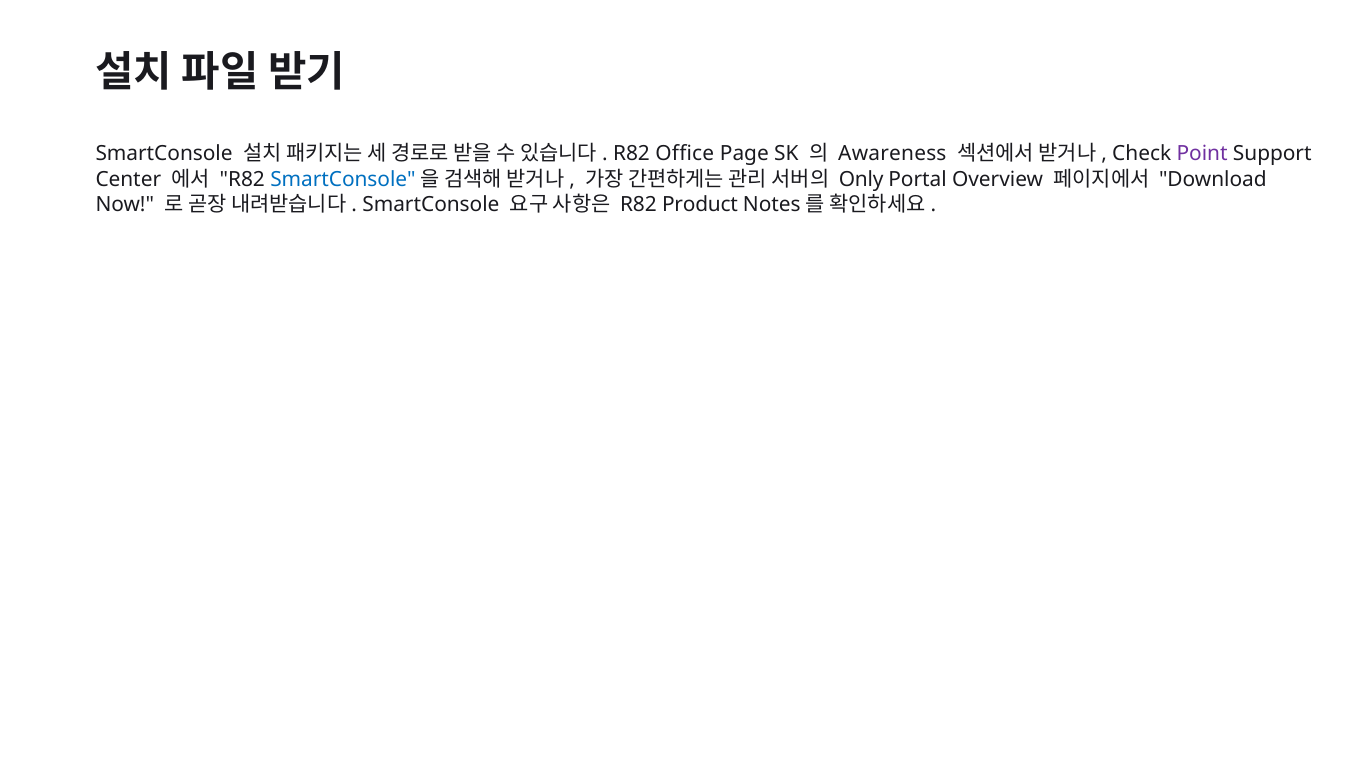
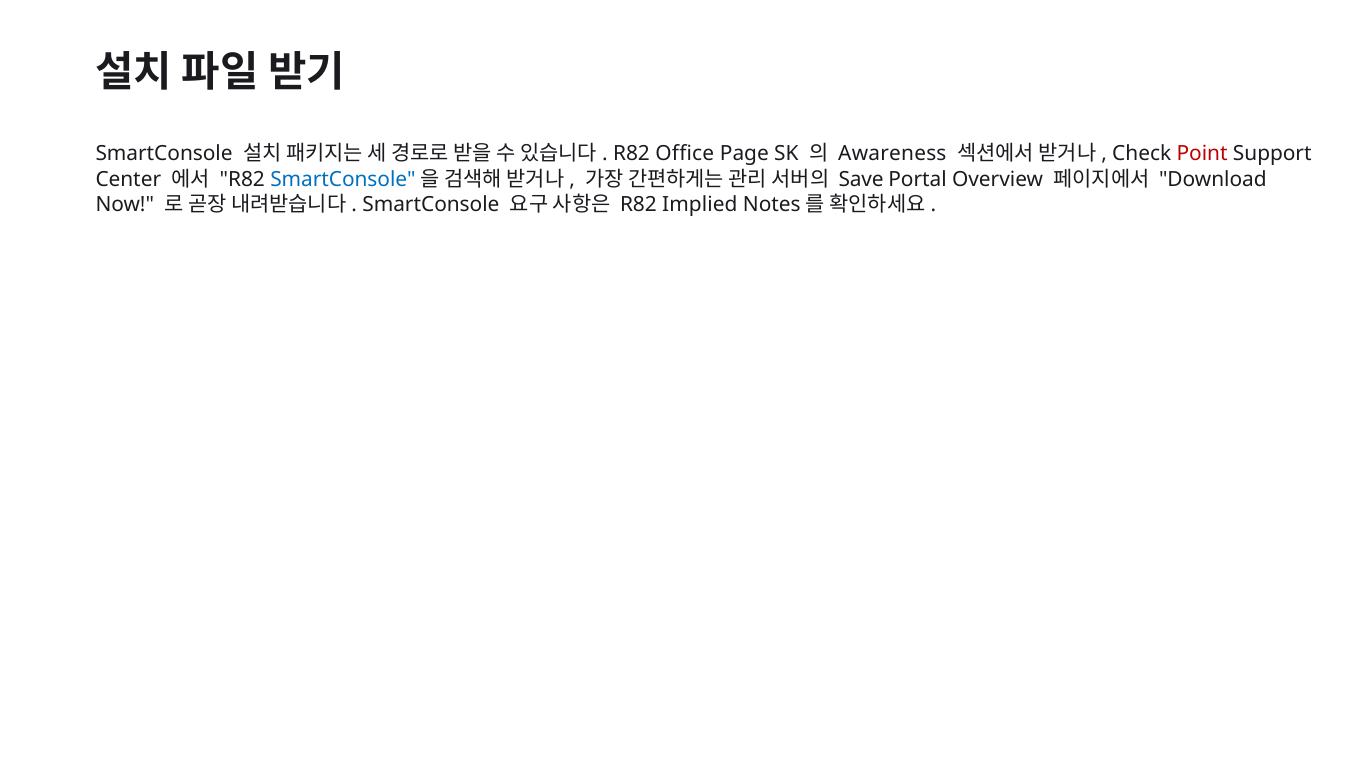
Point colour: purple -> red
Only: Only -> Save
Product: Product -> Implied
